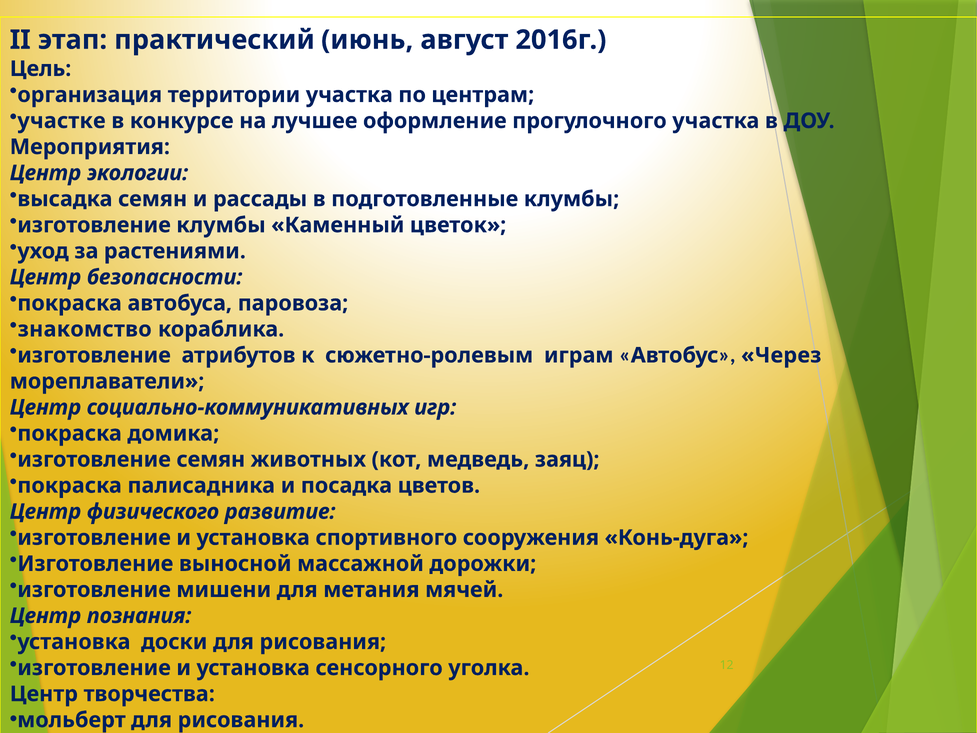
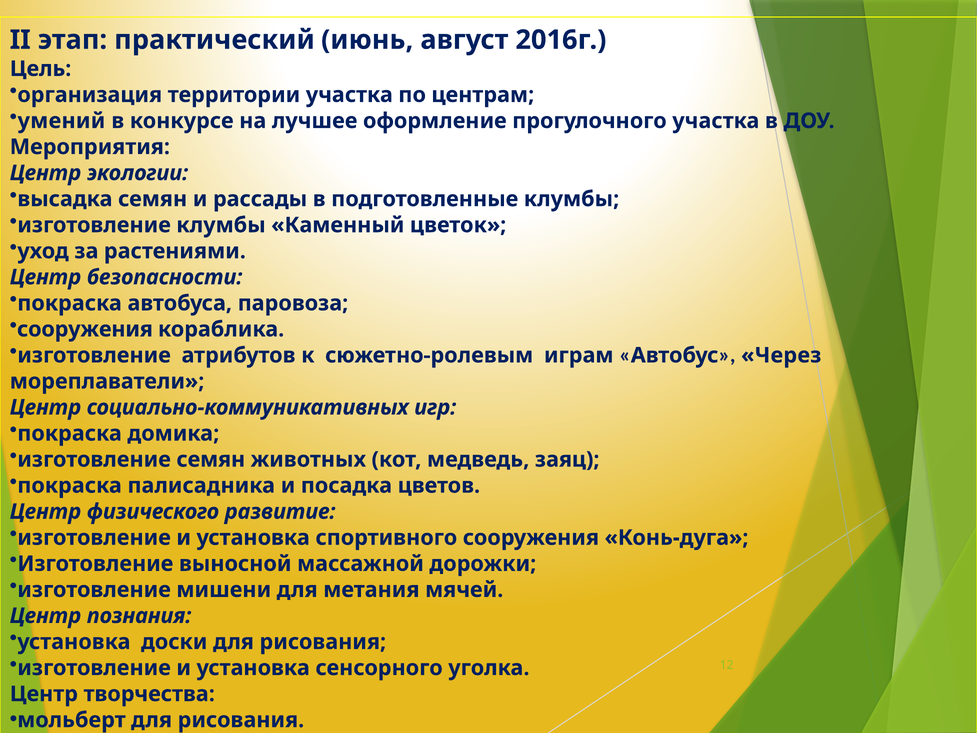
участке: участке -> умений
знакомство at (85, 329): знакомство -> сооружения
